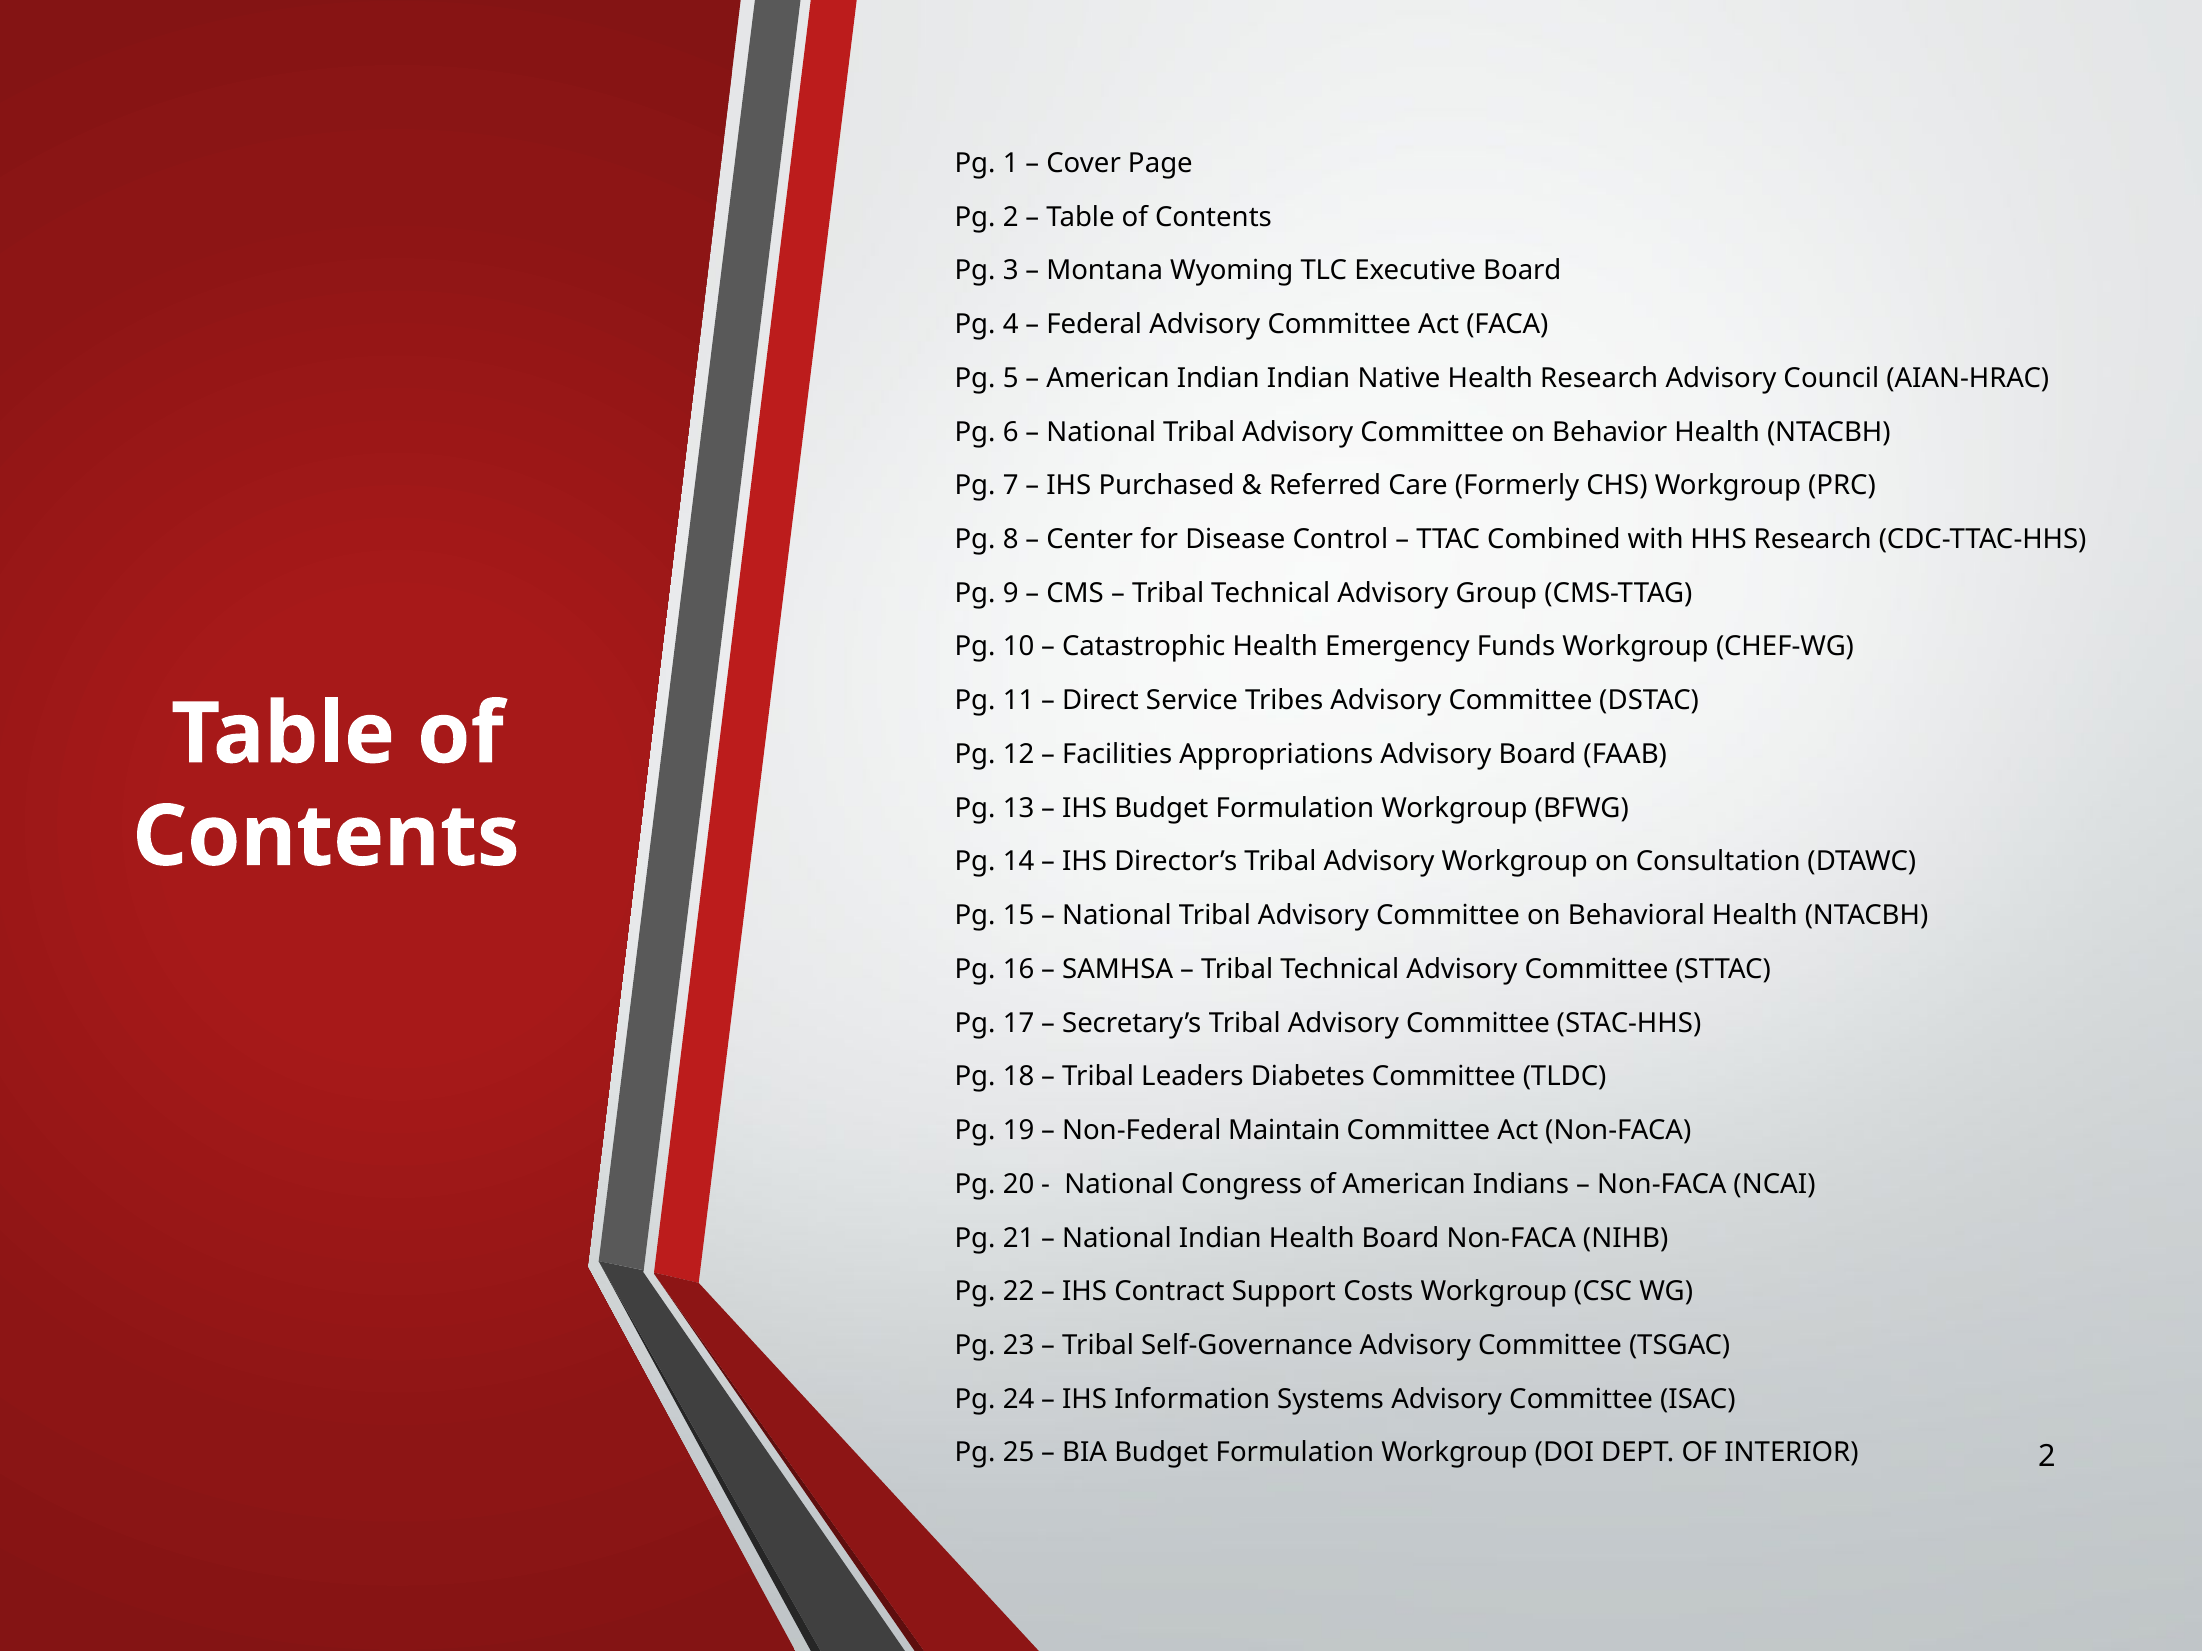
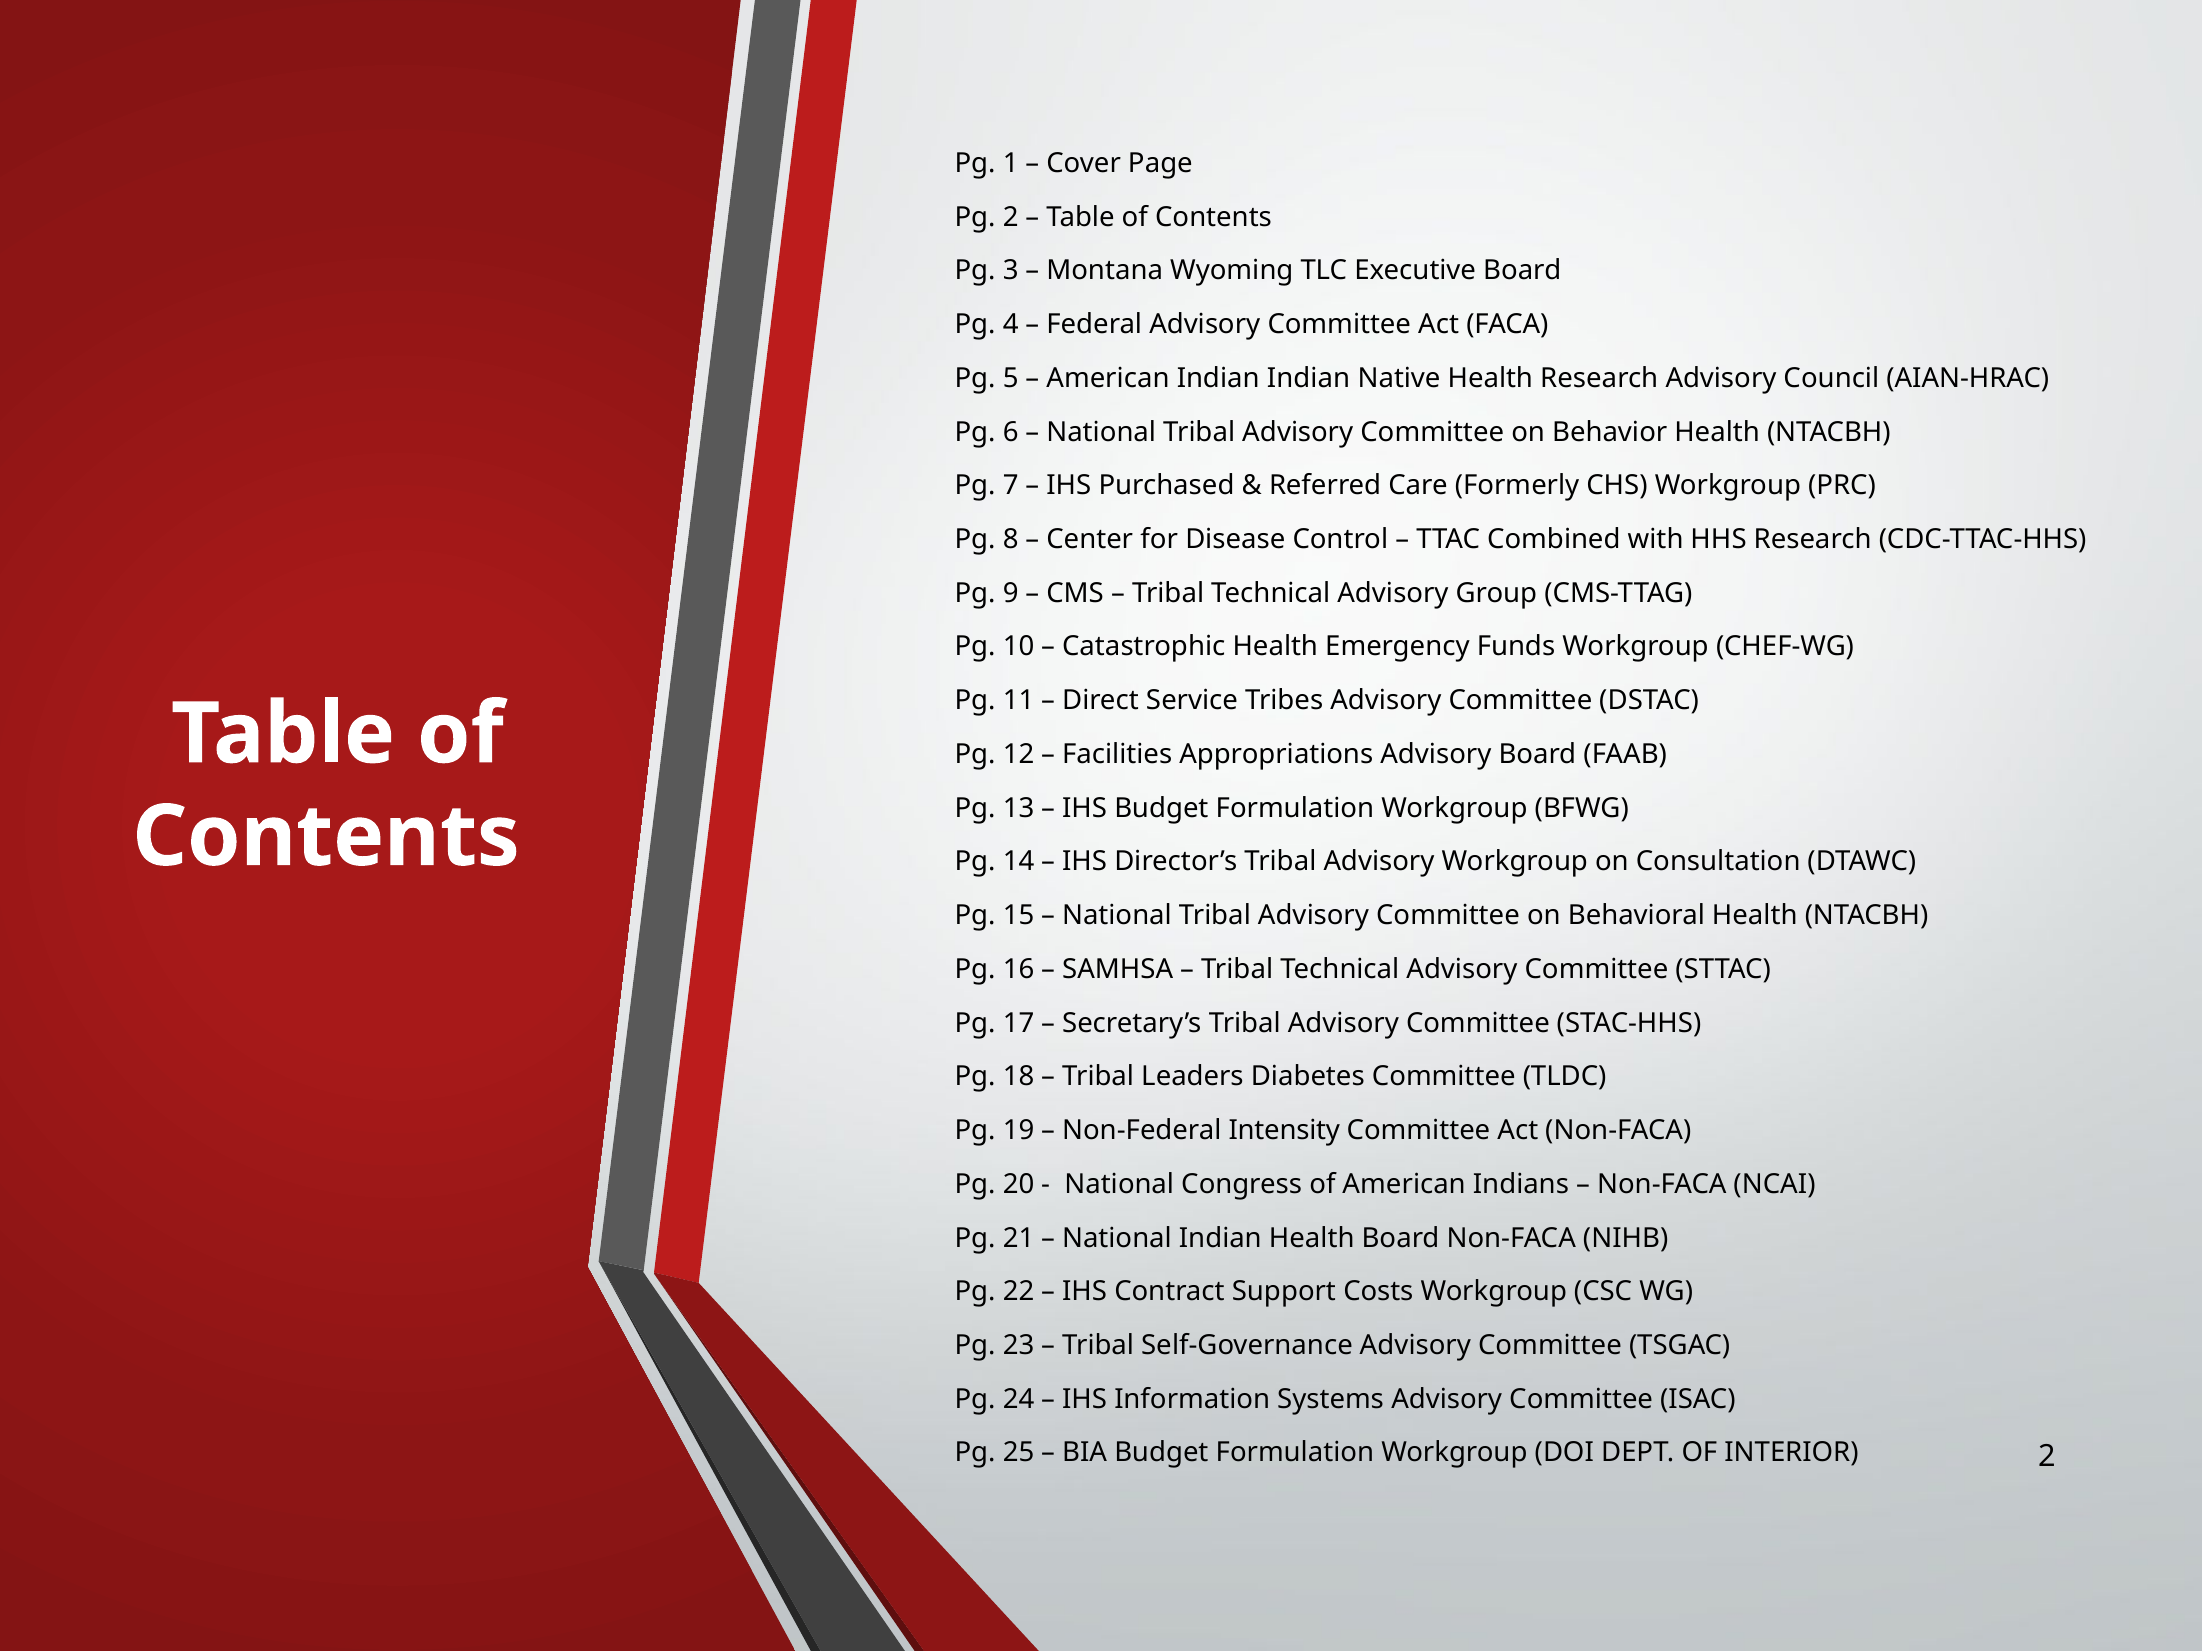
Maintain: Maintain -> Intensity
